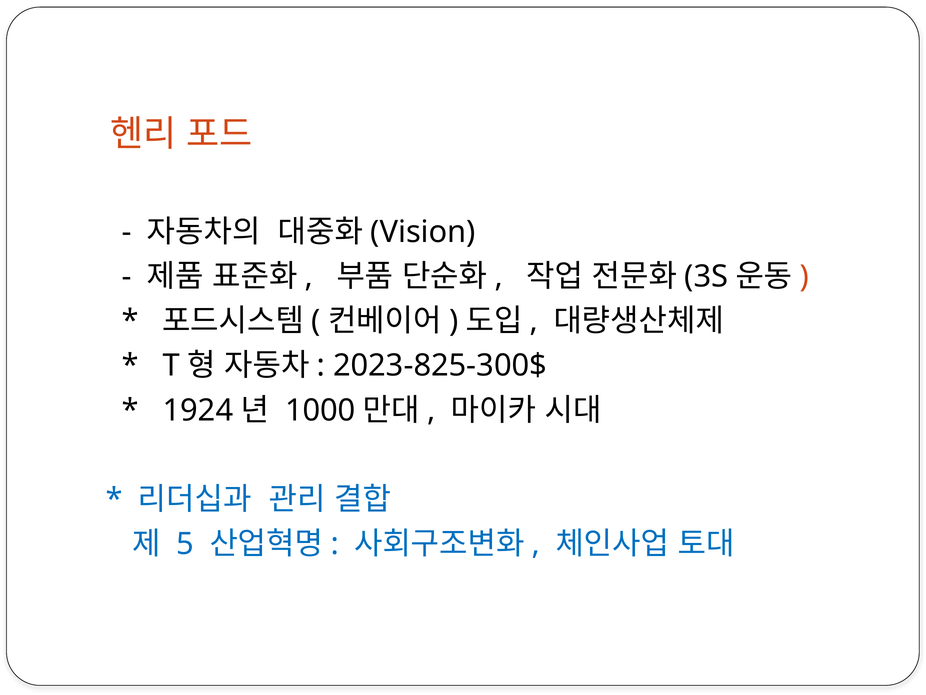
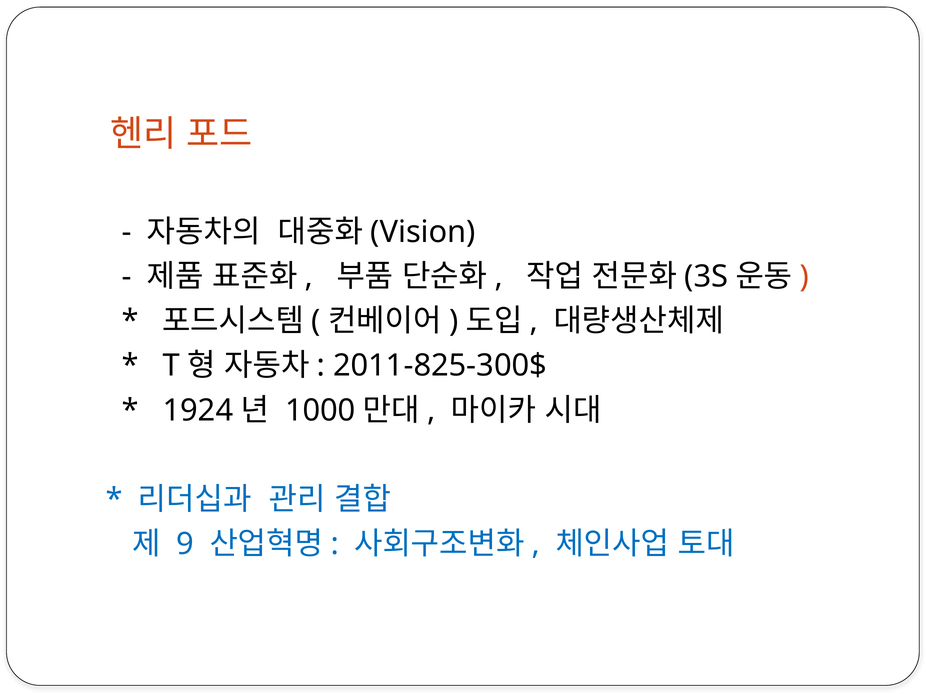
2023-825-300$: 2023-825-300$ -> 2011-825-300$
5: 5 -> 9
